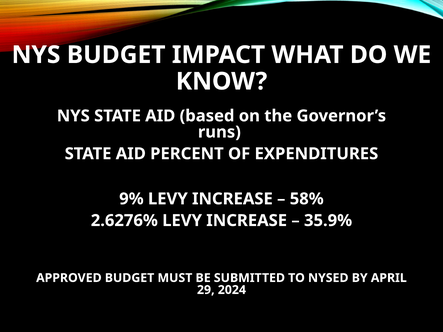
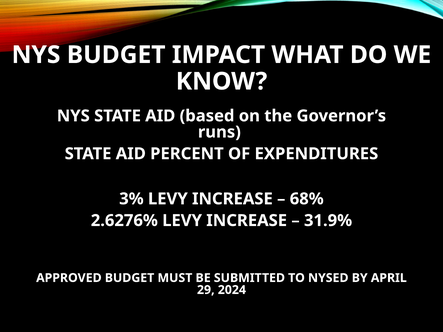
9%: 9% -> 3%
58%: 58% -> 68%
35.9%: 35.9% -> 31.9%
